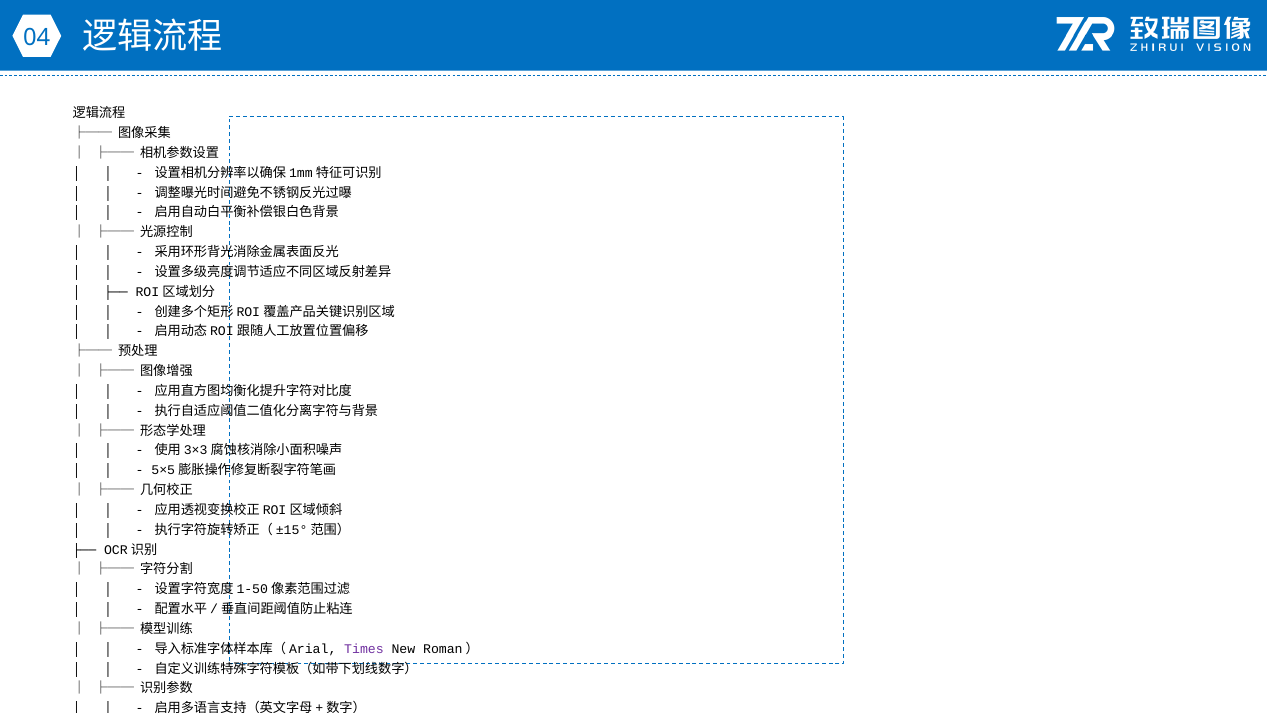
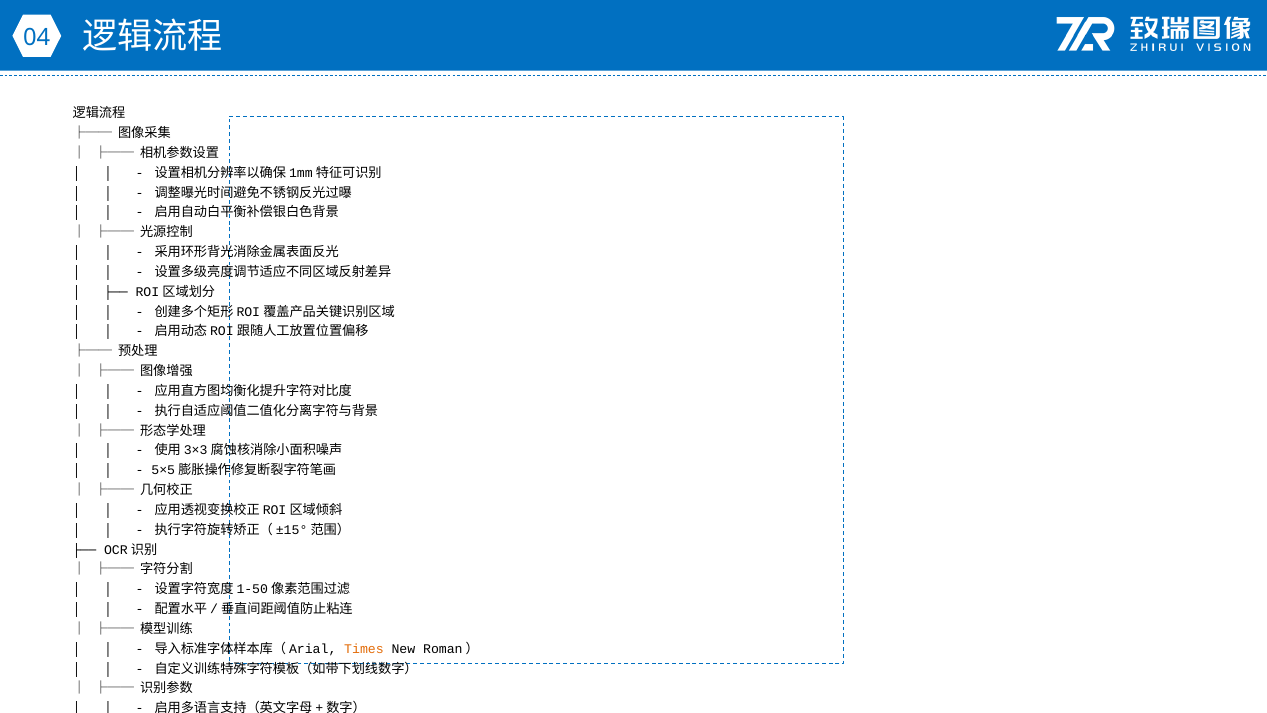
Times colour: purple -> orange
